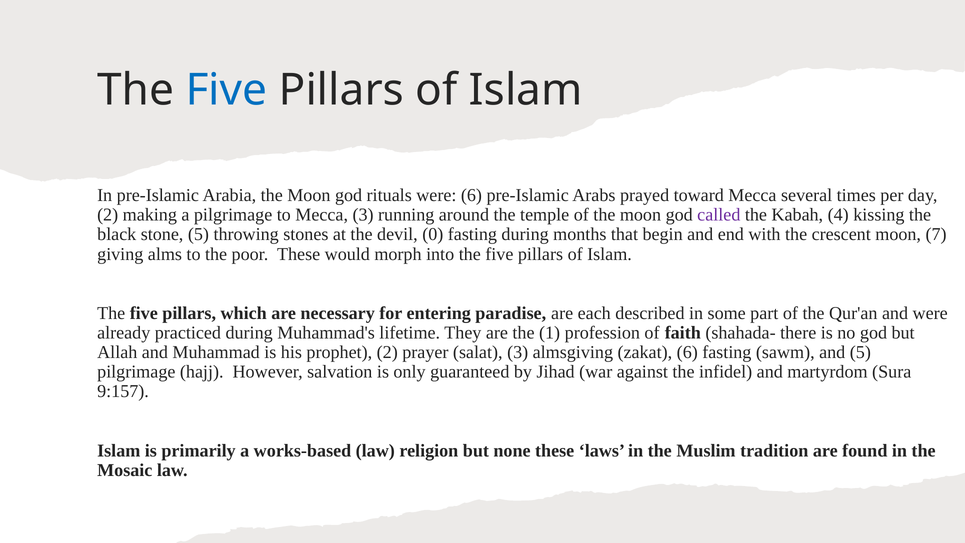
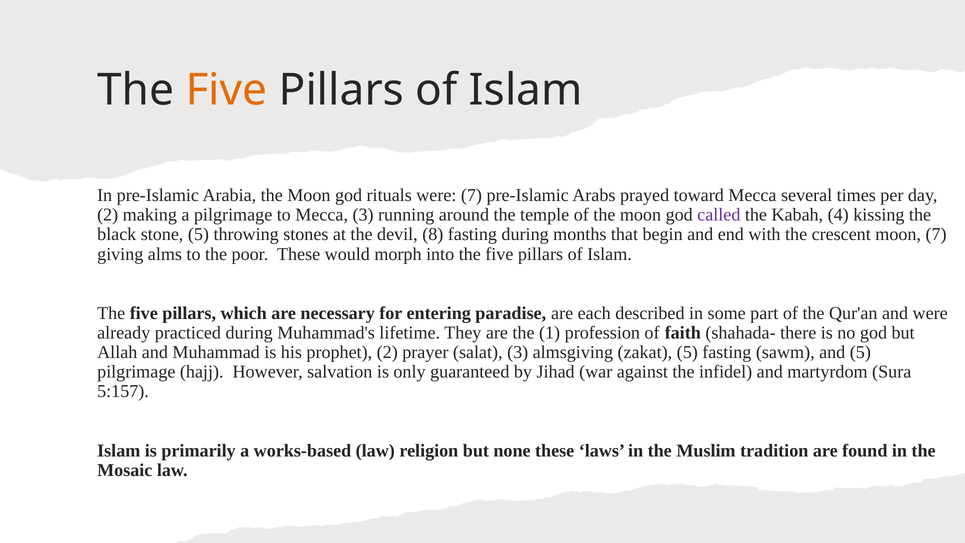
Five at (226, 90) colour: blue -> orange
were 6: 6 -> 7
0: 0 -> 8
zakat 6: 6 -> 5
9:157: 9:157 -> 5:157
